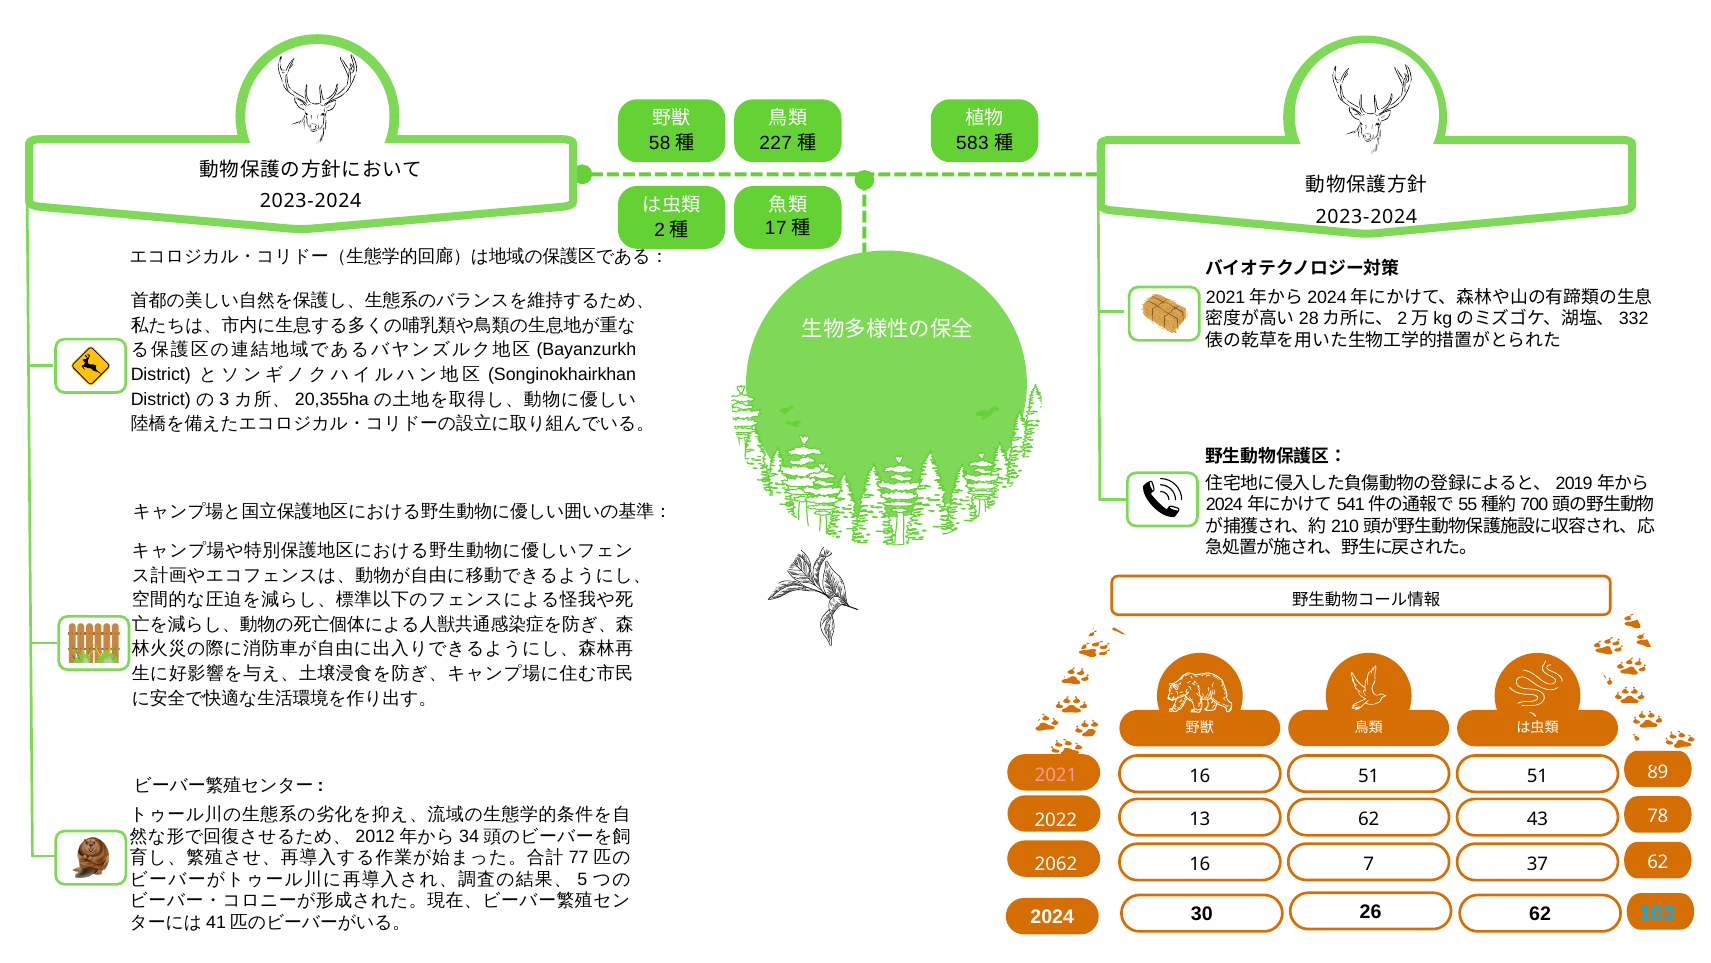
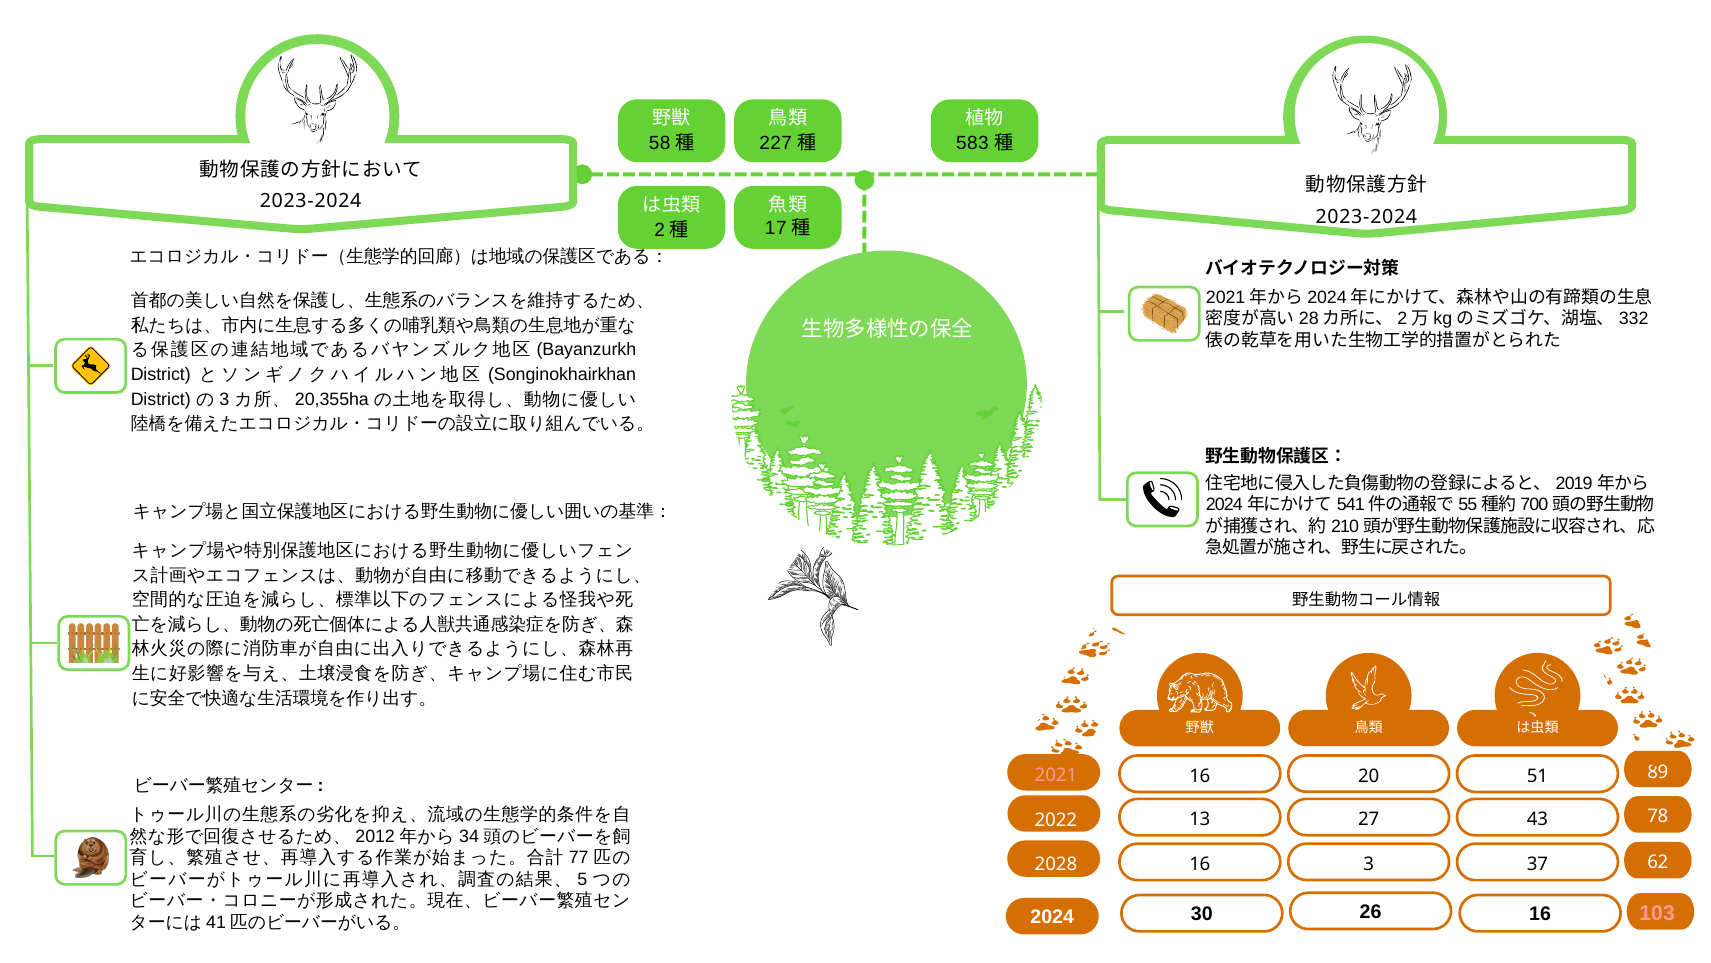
16 51: 51 -> 20
13 62: 62 -> 27
2062: 2062 -> 2028
16 7: 7 -> 3
30 62: 62 -> 16
103 colour: light blue -> pink
